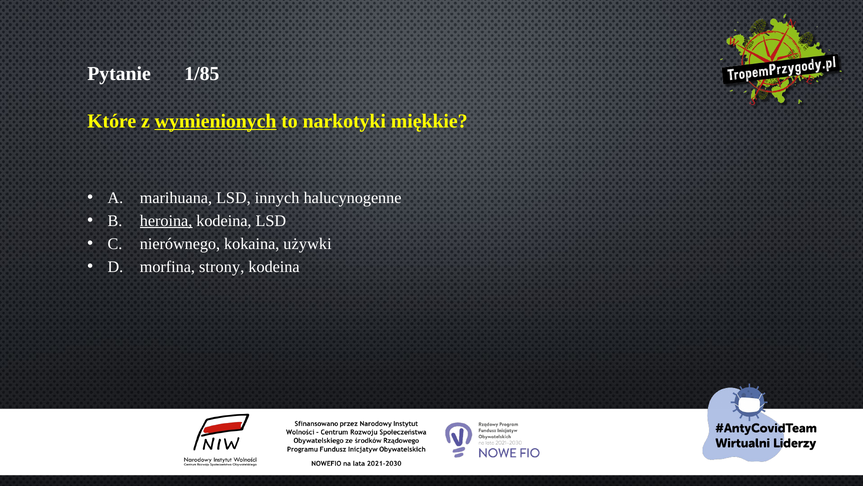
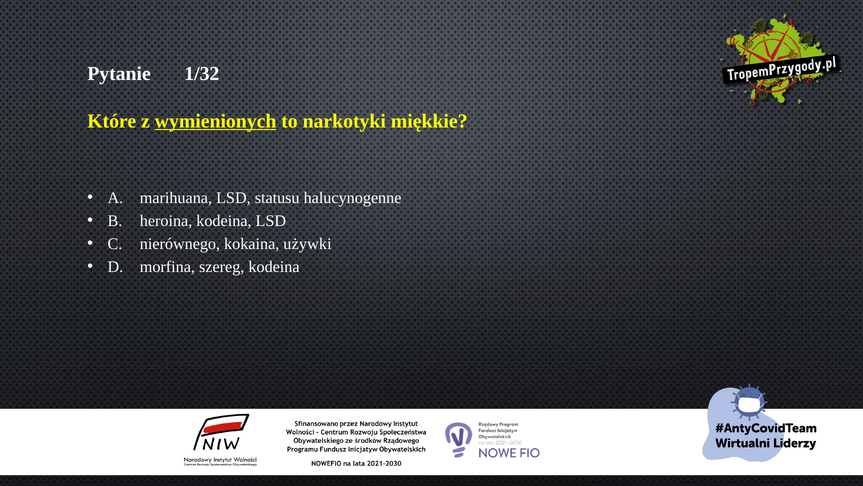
1/85: 1/85 -> 1/32
innych: innych -> statusu
heroina underline: present -> none
strony: strony -> szereg
